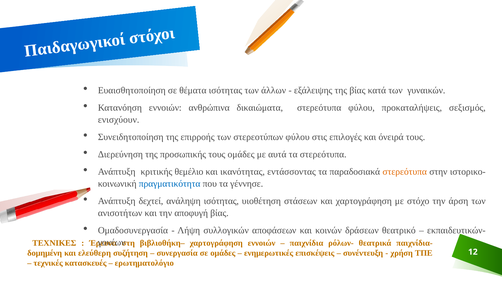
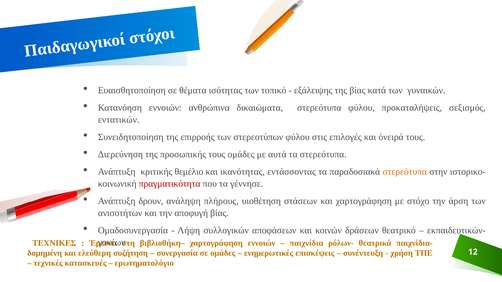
άλλων: άλλων -> τοπικό
ενισχύουν: ενισχύουν -> εντατικών
πραγματικότητα colour: blue -> red
δεχτεί: δεχτεί -> δρουν
ανάληψη ισότητας: ισότητας -> πλήρους
